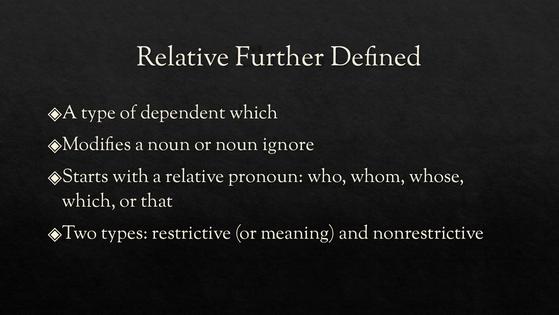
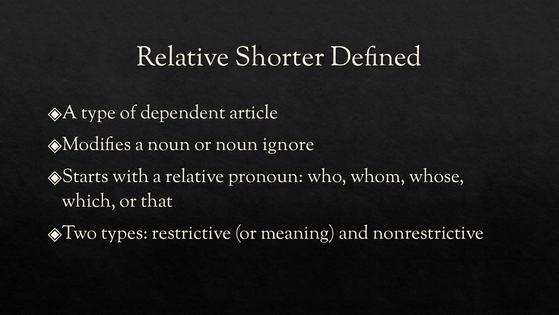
Further: Further -> Shorter
dependent which: which -> article
